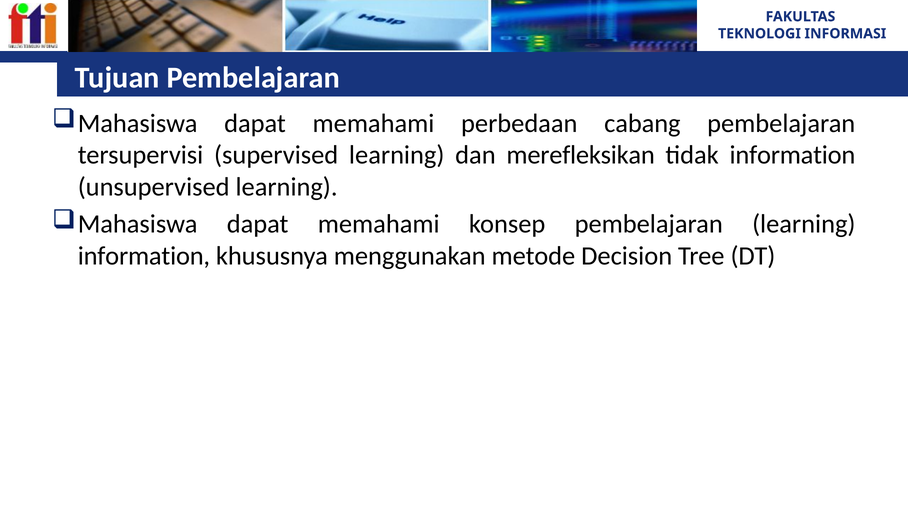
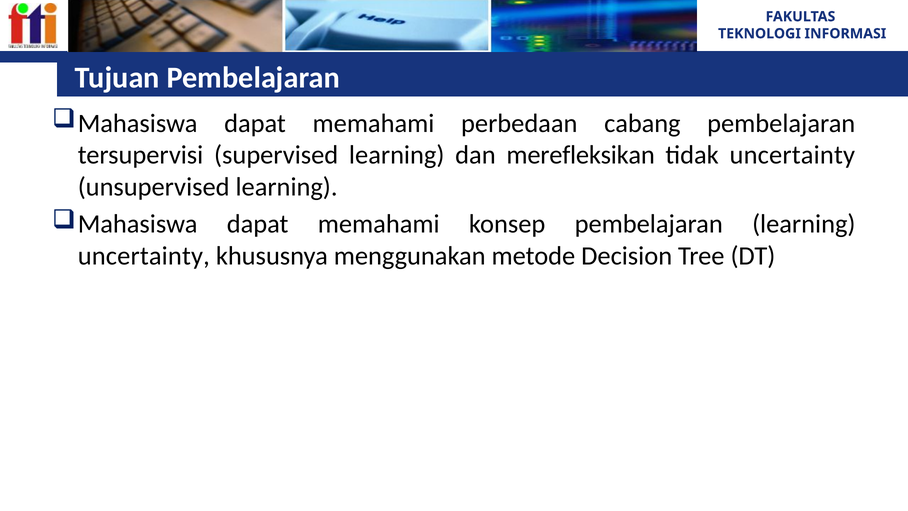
tidak information: information -> uncertainty
information at (144, 256): information -> uncertainty
